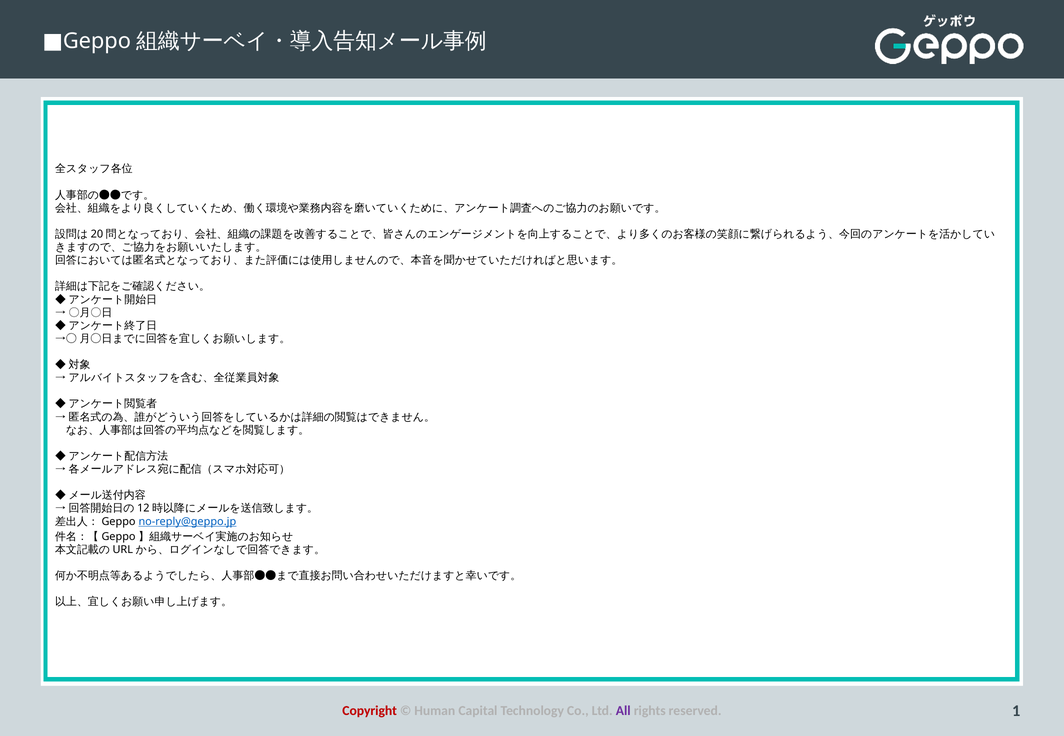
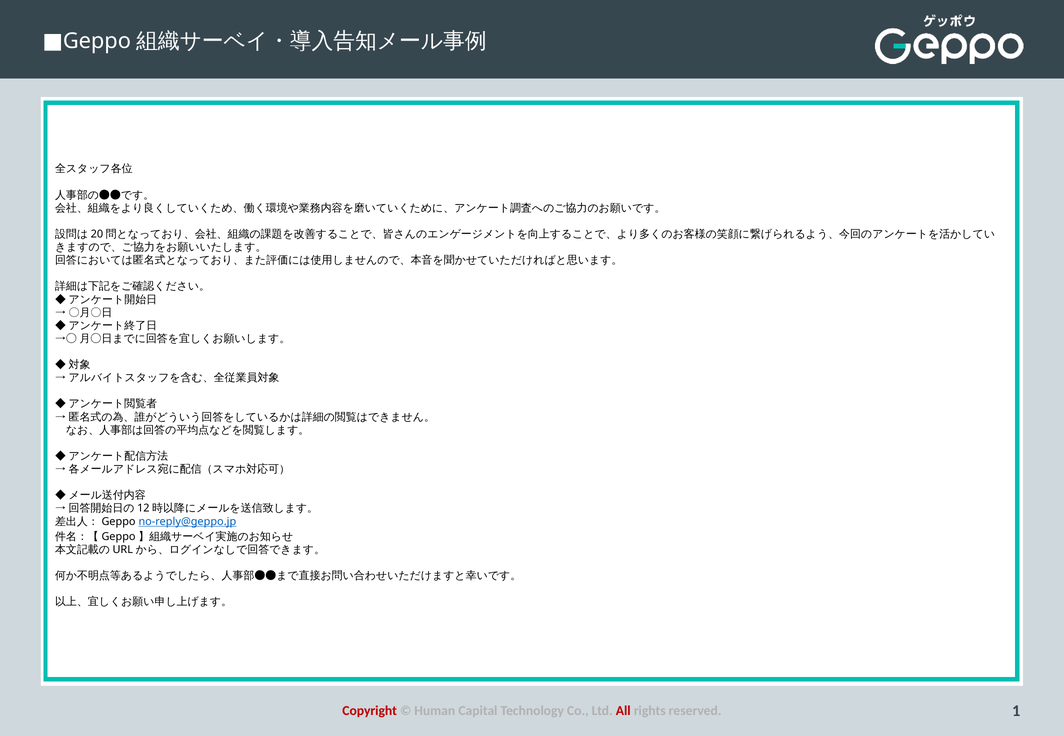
All colour: purple -> red
